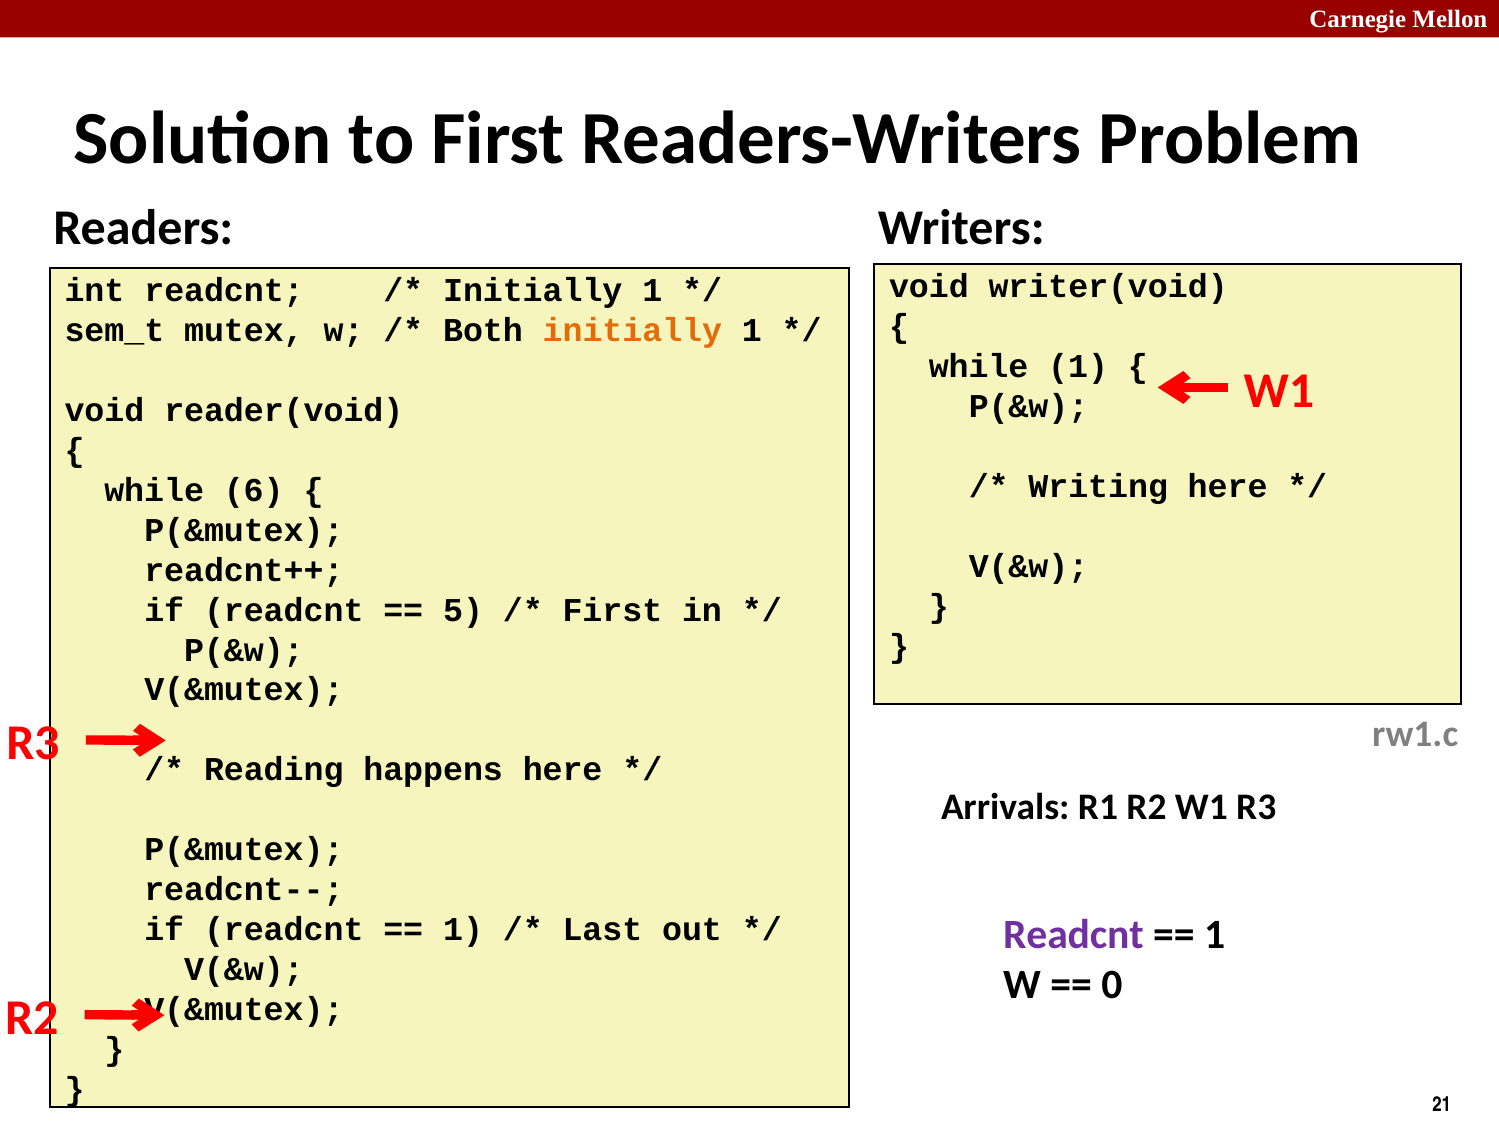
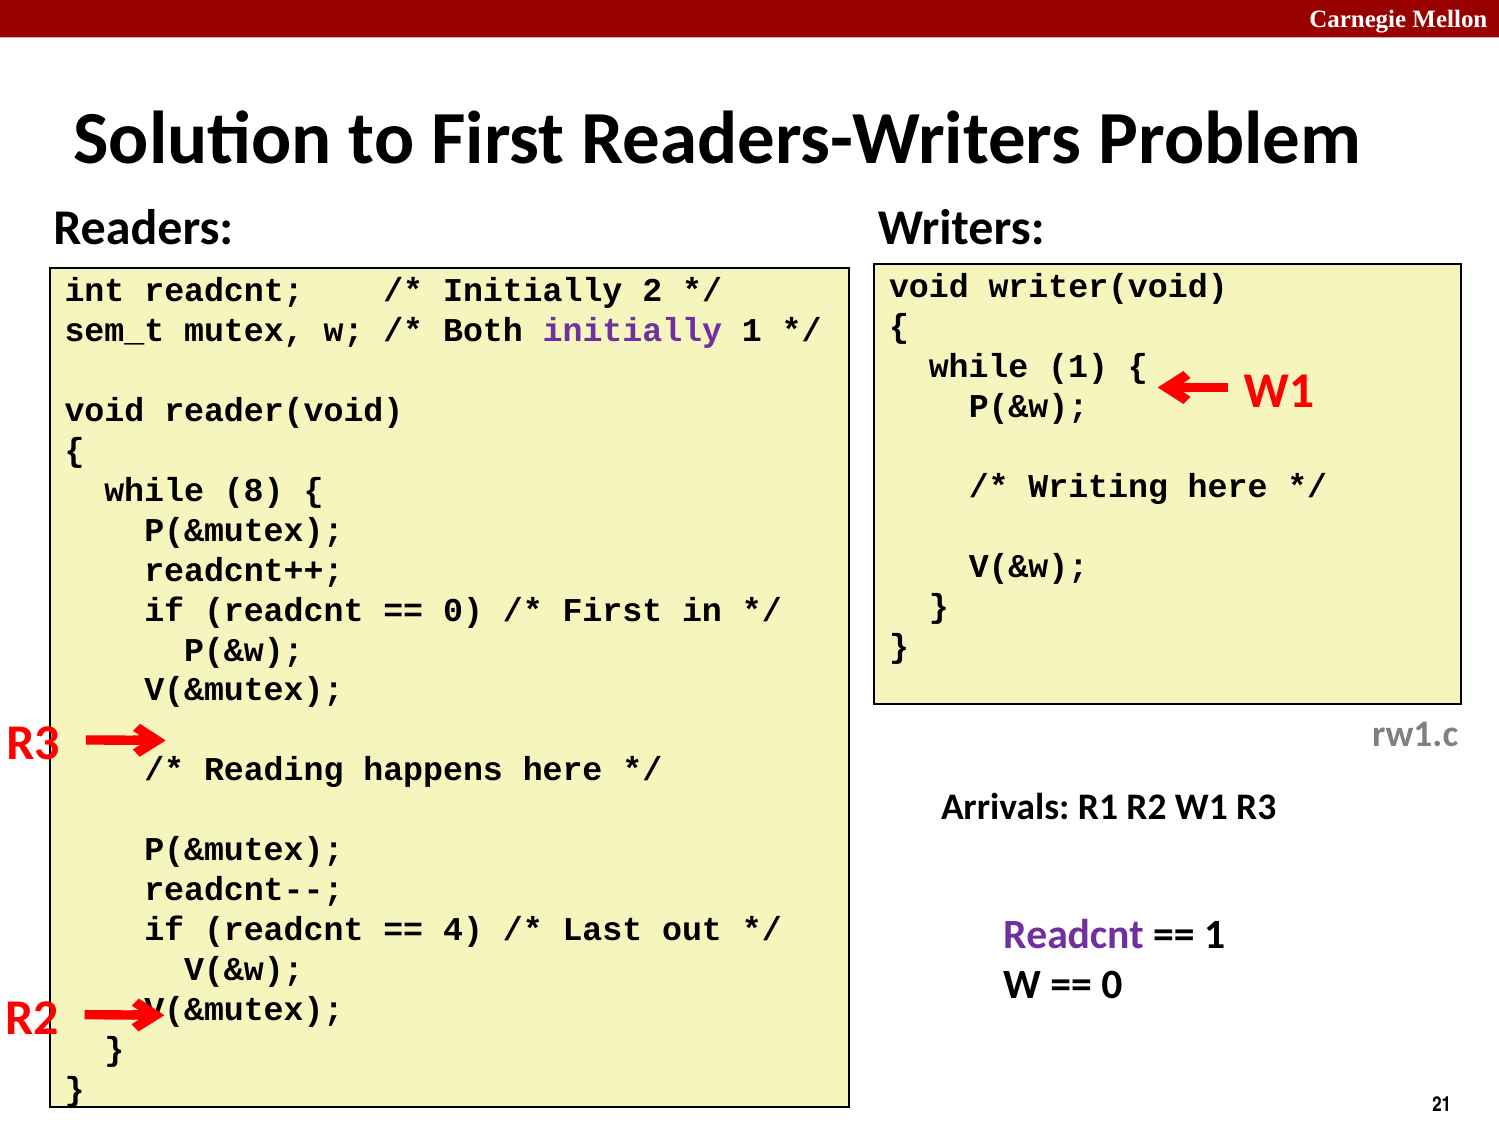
1 at (652, 291): 1 -> 2
initially at (632, 331) colour: orange -> purple
6: 6 -> 8
5 at (463, 610): 5 -> 0
1 at (463, 930): 1 -> 4
